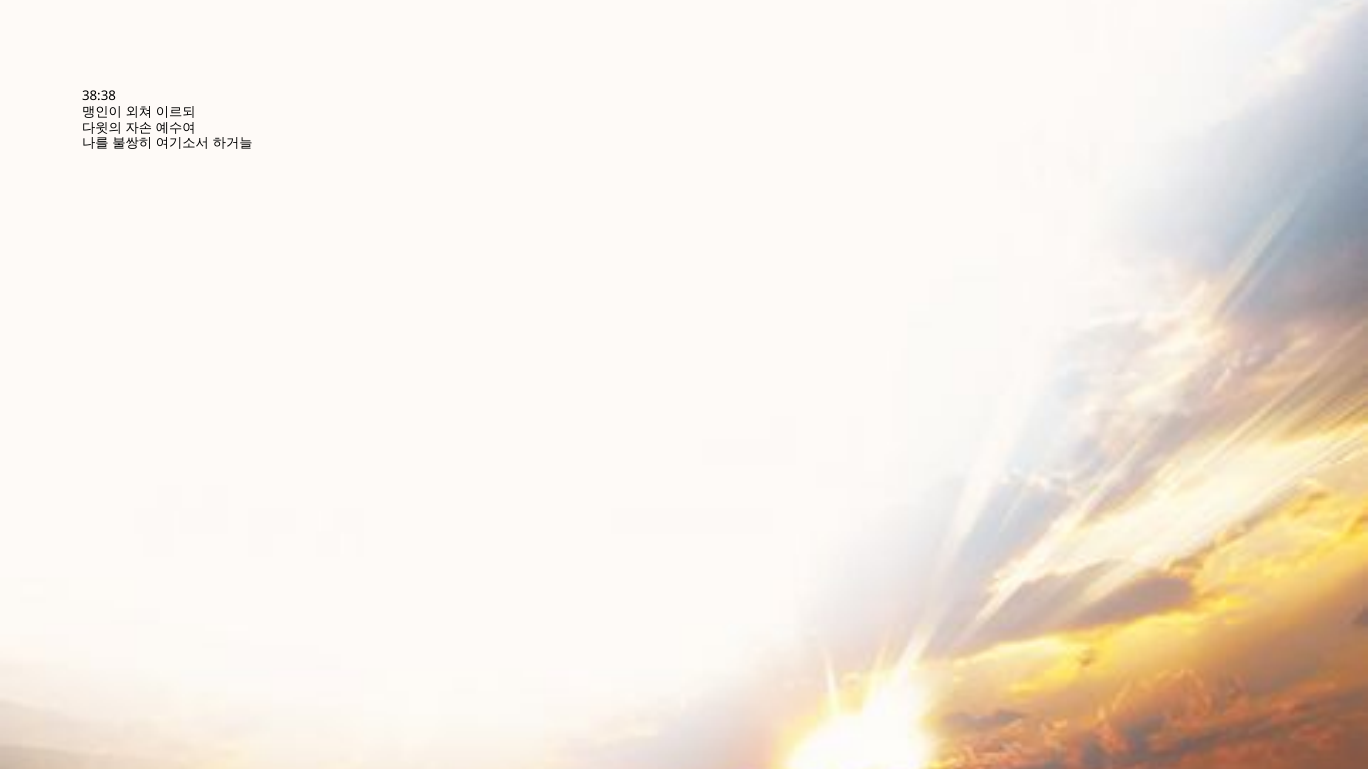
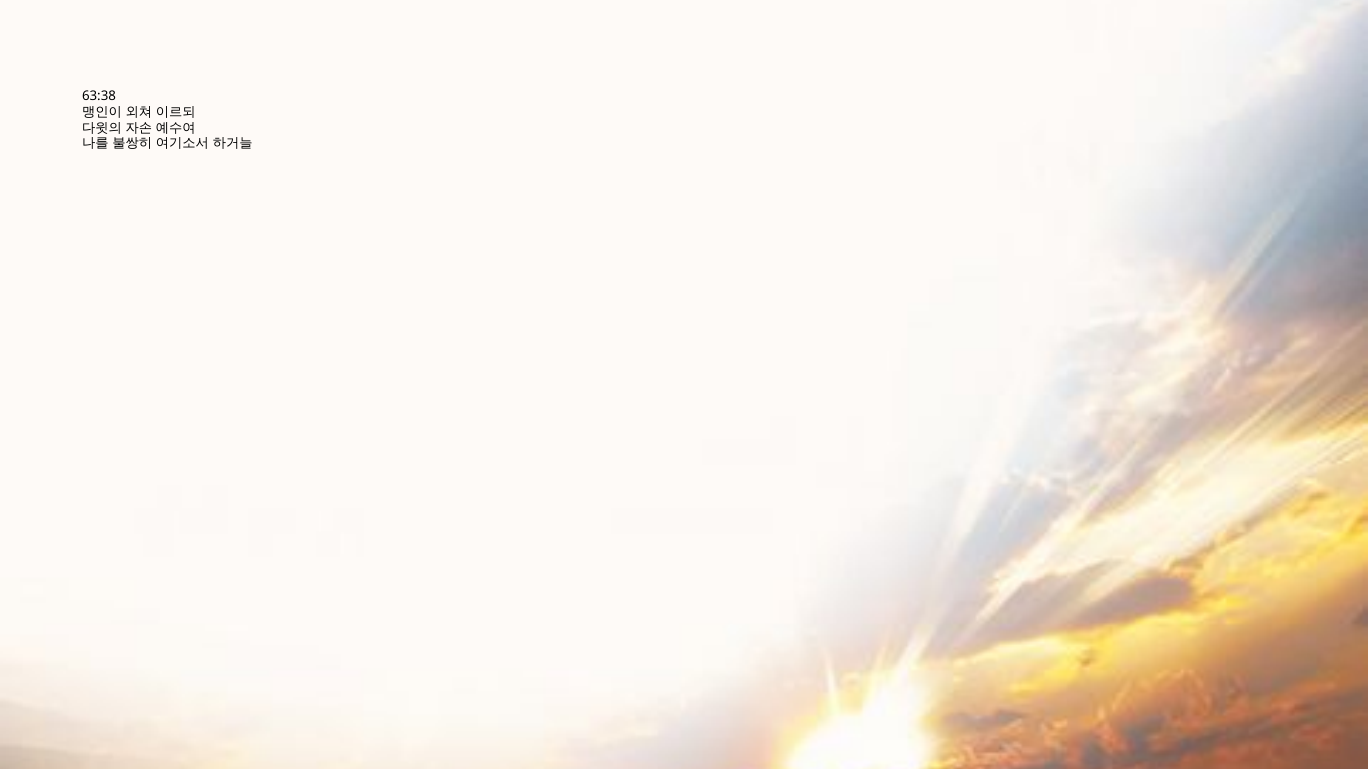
38:38: 38:38 -> 63:38
